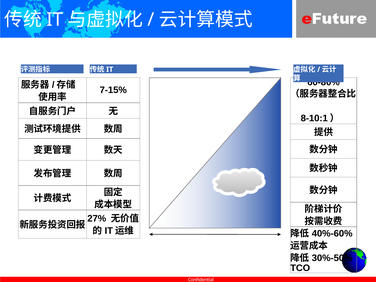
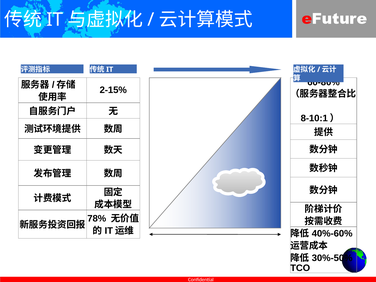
7-15%: 7-15% -> 2-15%
27%: 27% -> 78%
